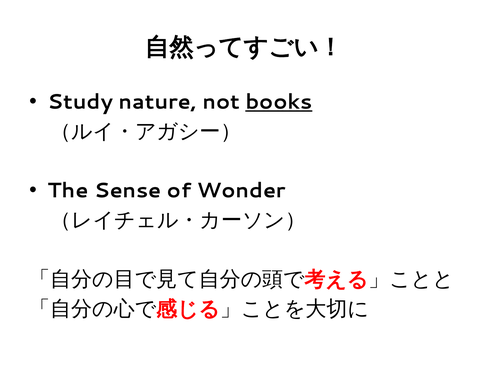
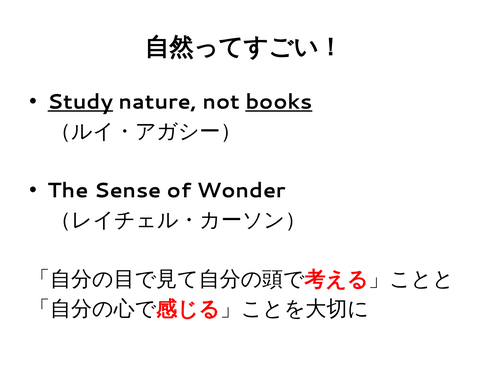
Study underline: none -> present
